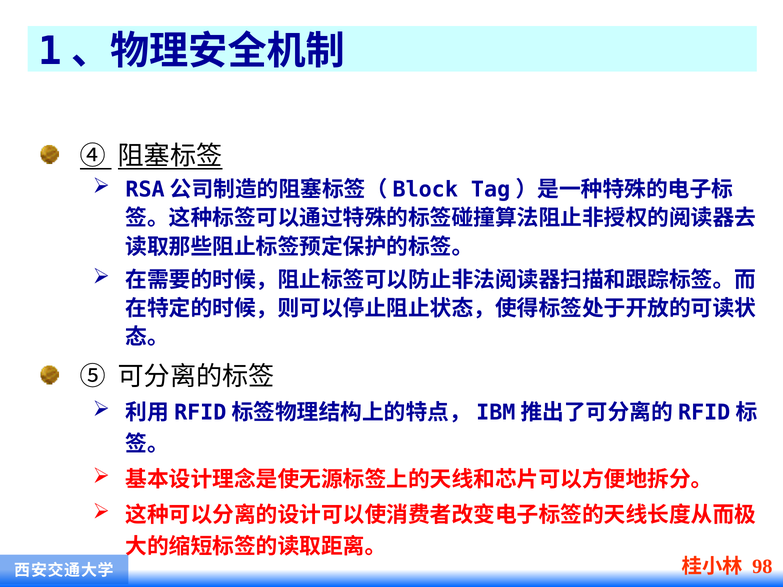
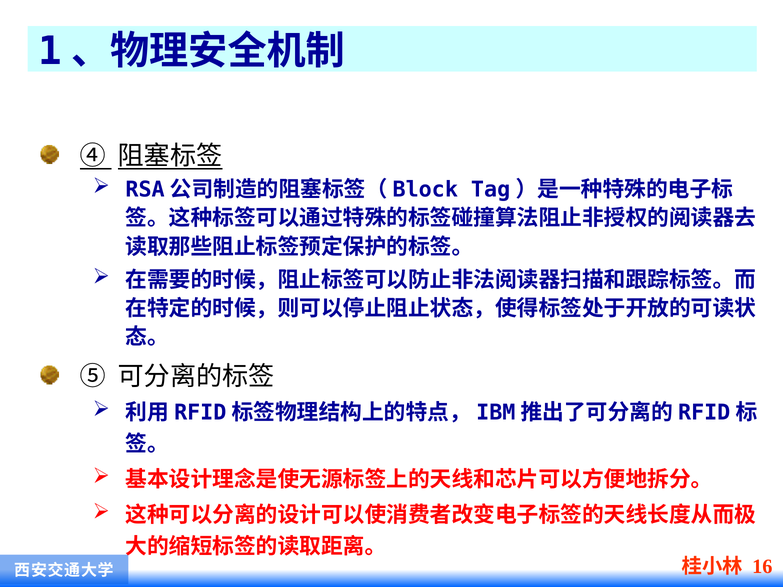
98: 98 -> 16
